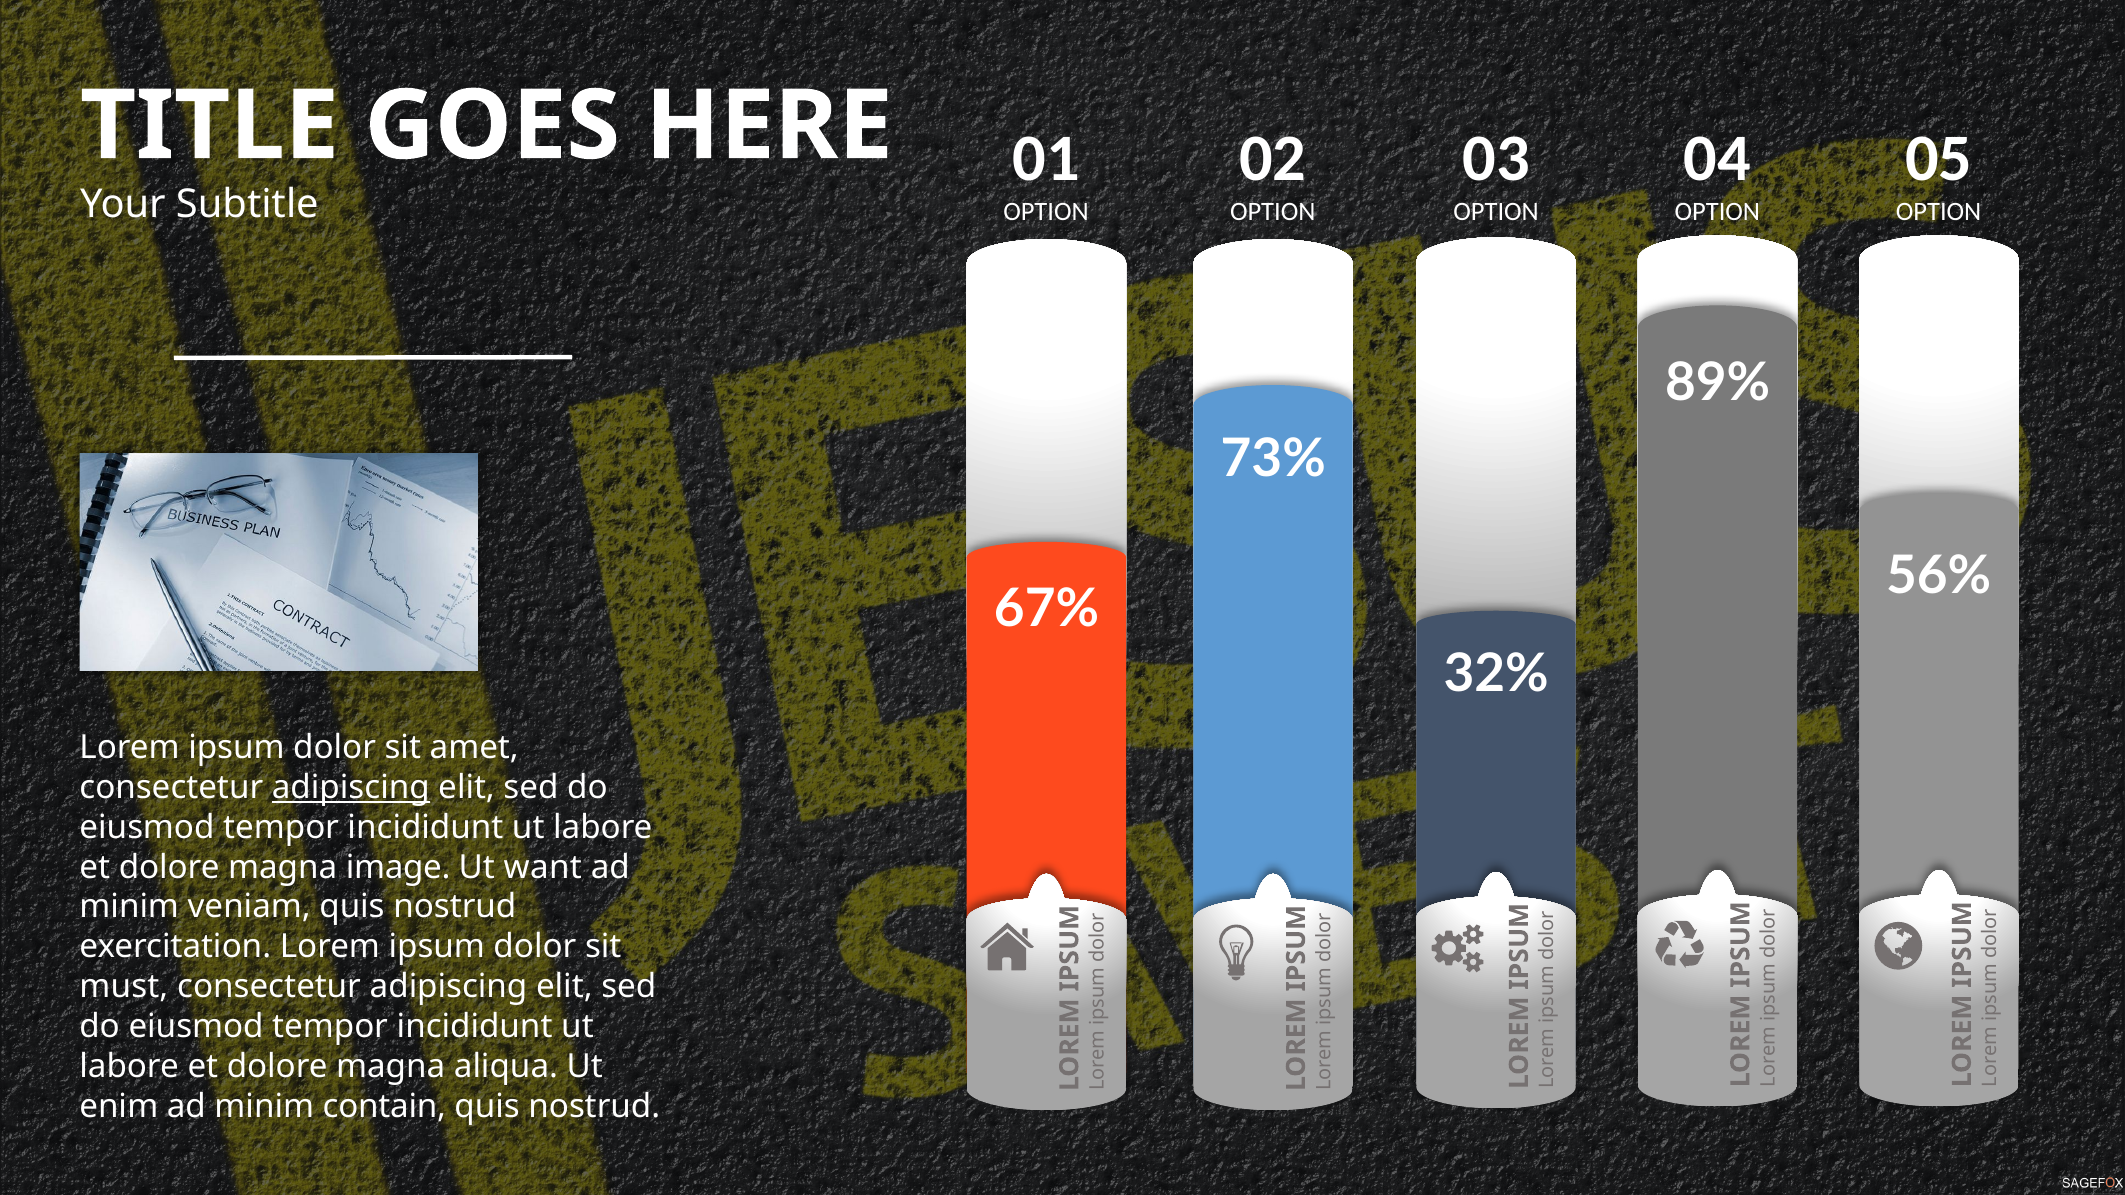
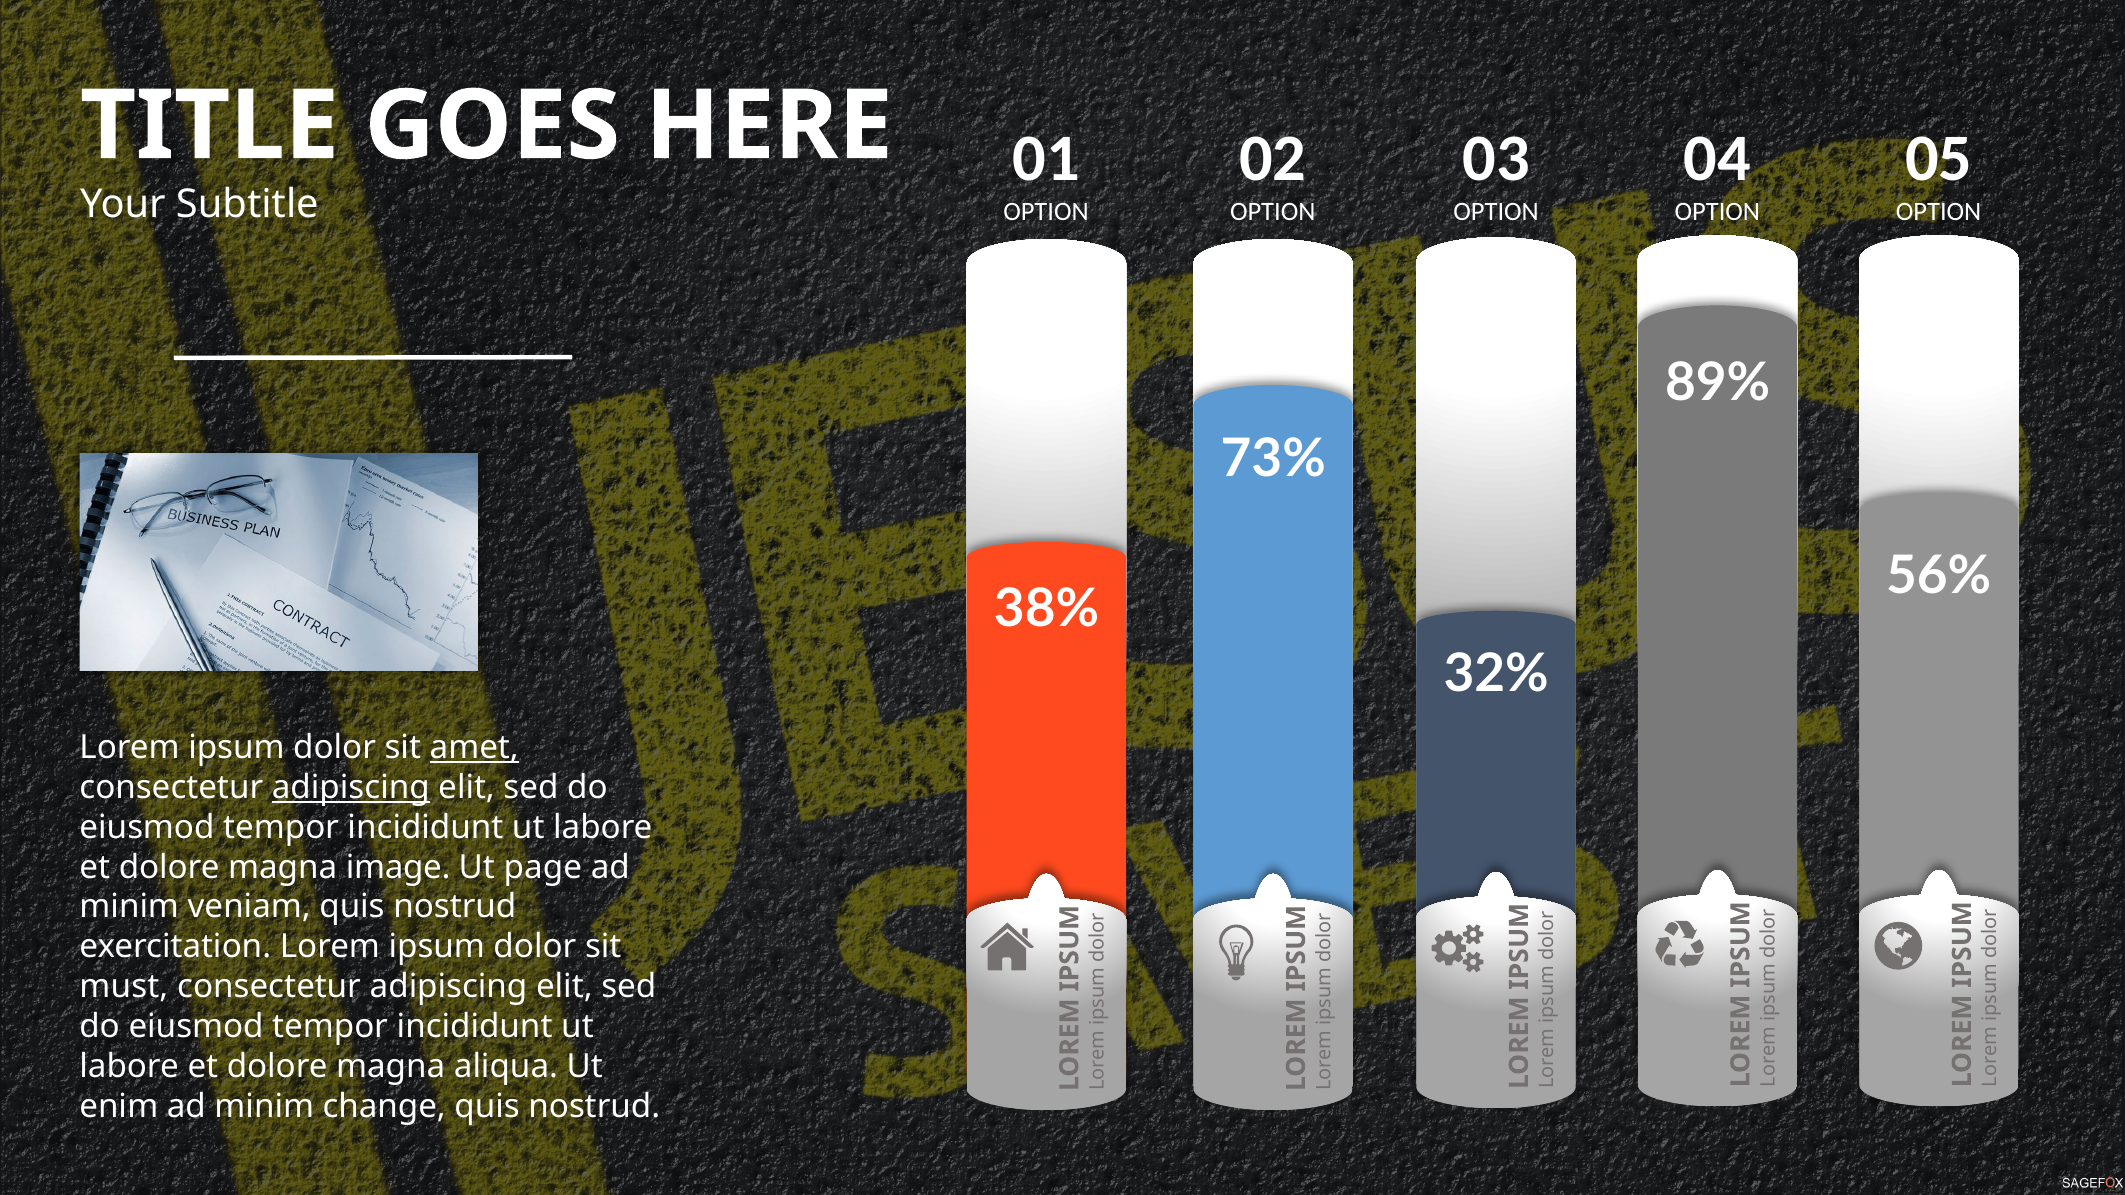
67%: 67% -> 38%
amet underline: none -> present
want: want -> page
contain: contain -> change
